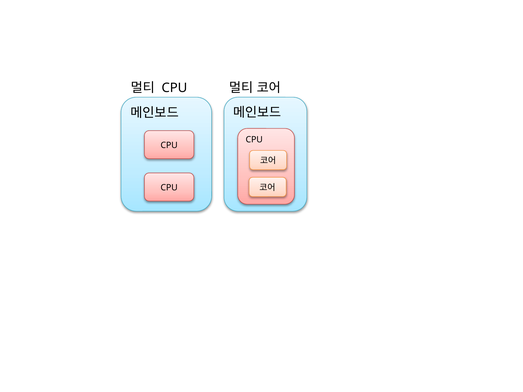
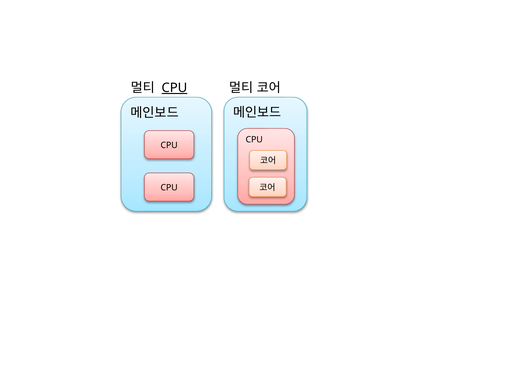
CPU at (174, 88) underline: none -> present
